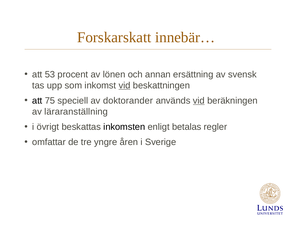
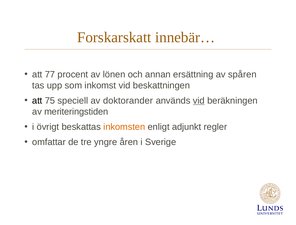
53: 53 -> 77
svensk: svensk -> spåren
vid at (125, 85) underline: present -> none
läraranställning: läraranställning -> meriteringstiden
inkomsten colour: black -> orange
betalas: betalas -> adjunkt
